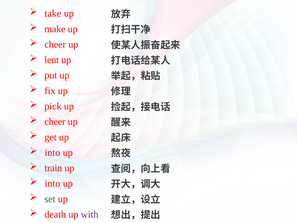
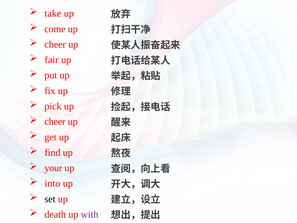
make: make -> come
lent: lent -> fair
into at (52, 152): into -> find
train: train -> your
set colour: green -> black
